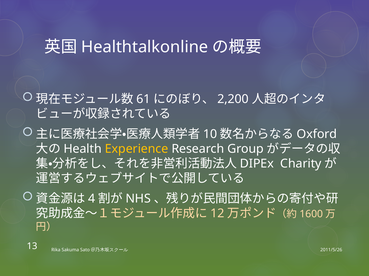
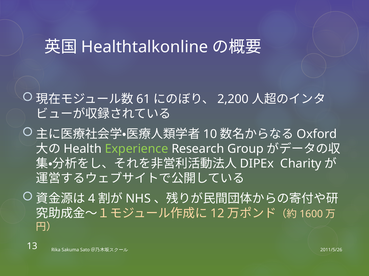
Experience colour: yellow -> light green
